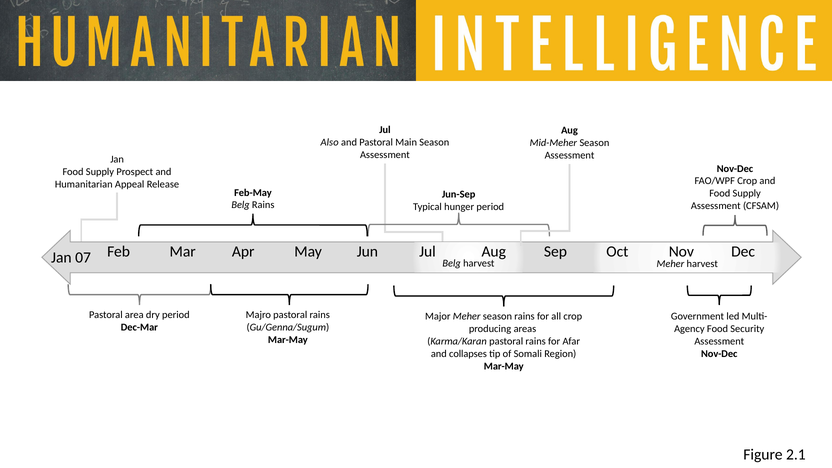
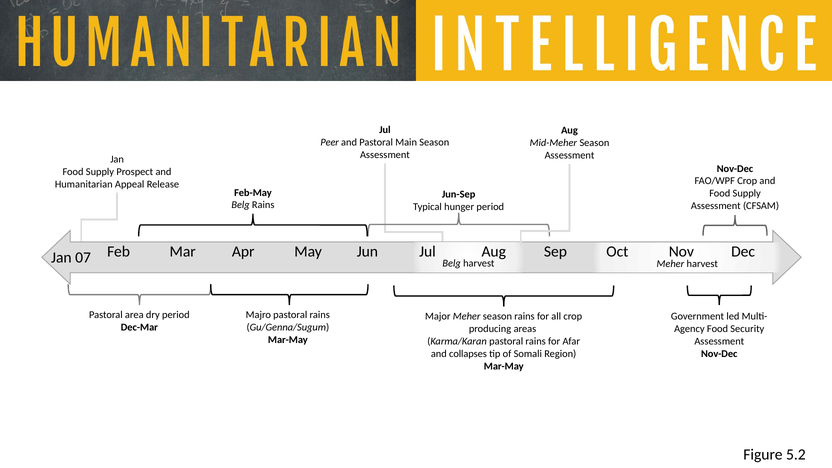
Also: Also -> Peer
2.1: 2.1 -> 5.2
